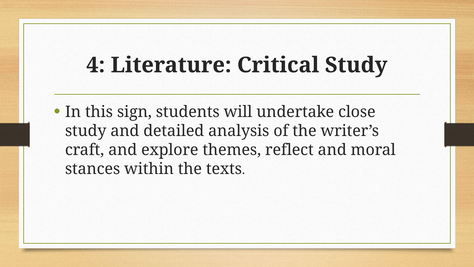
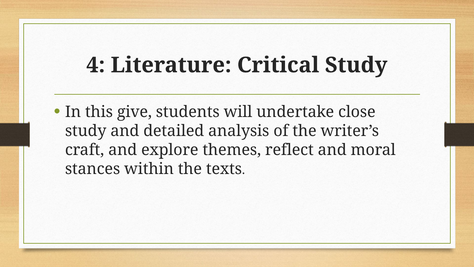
sign: sign -> give
